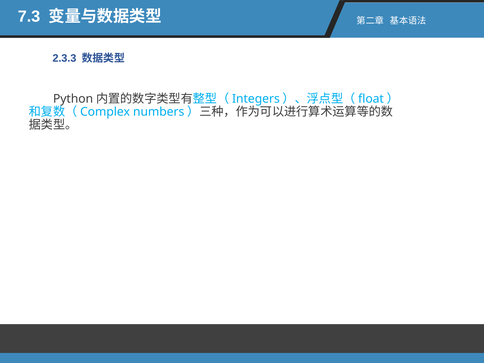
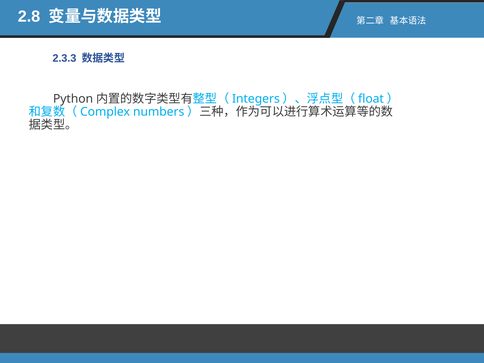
7.3: 7.3 -> 2.8
